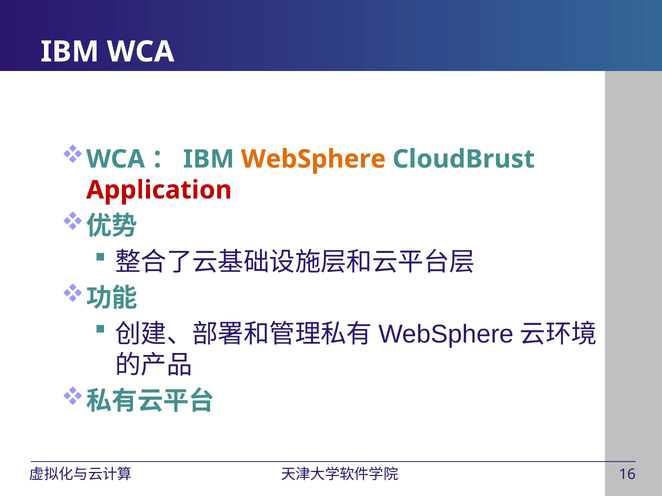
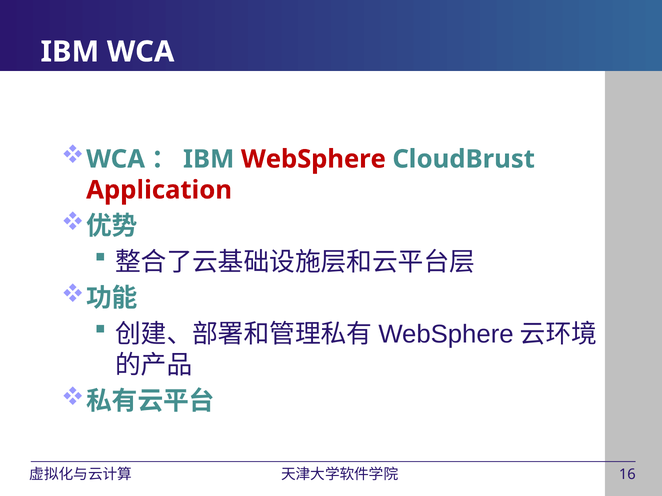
WebSphere at (313, 159) colour: orange -> red
